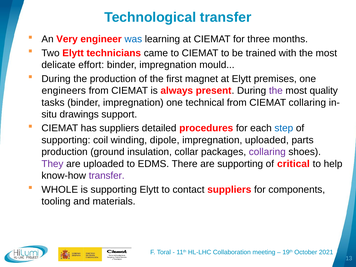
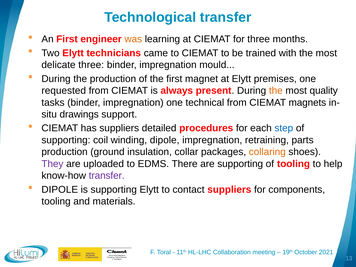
An Very: Very -> First
was colour: blue -> orange
delicate effort: effort -> three
engineers: engineers -> requested
the at (276, 91) colour: purple -> orange
CIEMAT collaring: collaring -> magnets
impregnation uploaded: uploaded -> retraining
collaring at (267, 152) colour: purple -> orange
of critical: critical -> tooling
WHOLE at (60, 190): WHOLE -> DIPOLE
